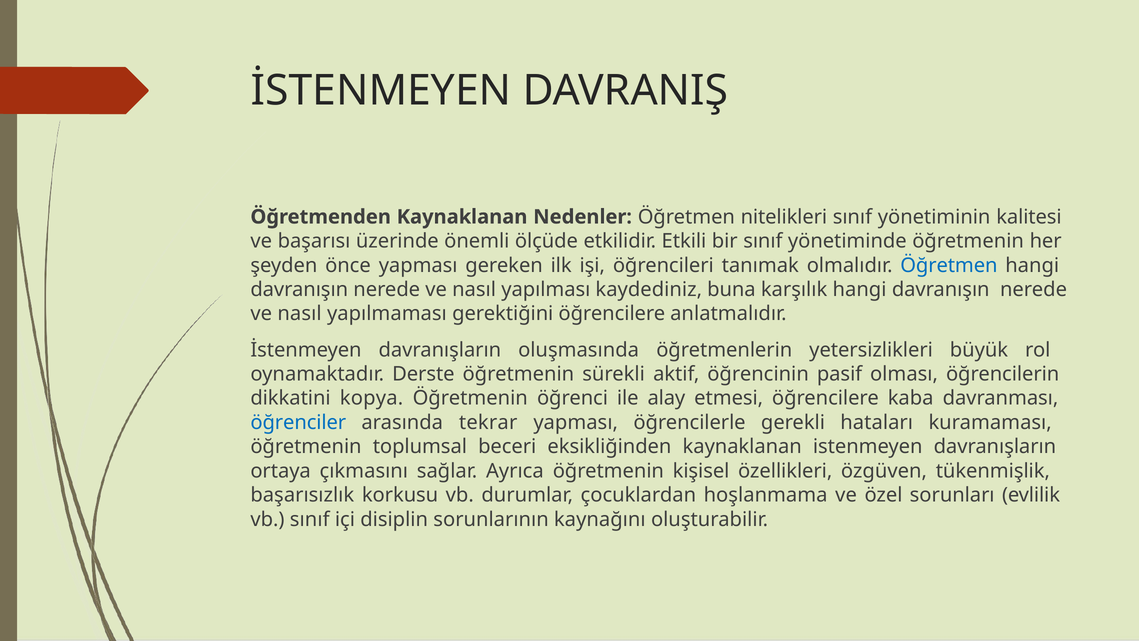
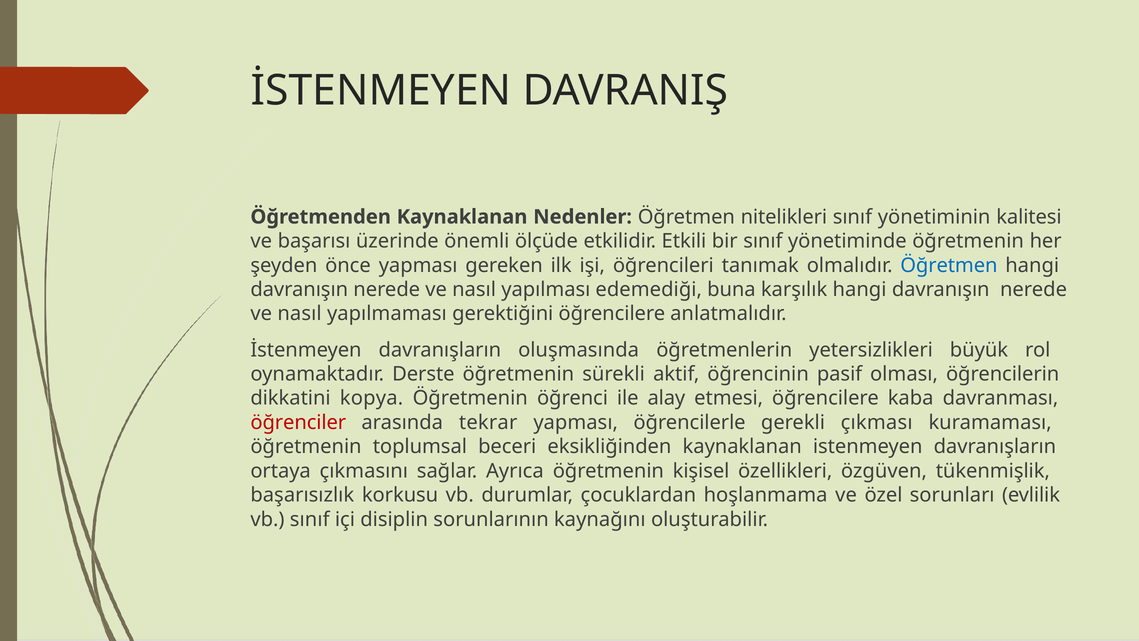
kaydediniz: kaydediniz -> edemediği
öğrenciler colour: blue -> red
hataları: hataları -> çıkması
